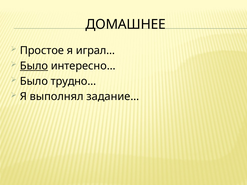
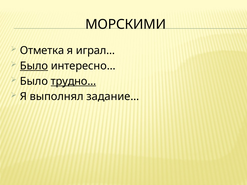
ДОМАШНЕЕ: ДОМАШНЕЕ -> МОРСКИМИ
Простое: Простое -> Отметка
трудно… underline: none -> present
